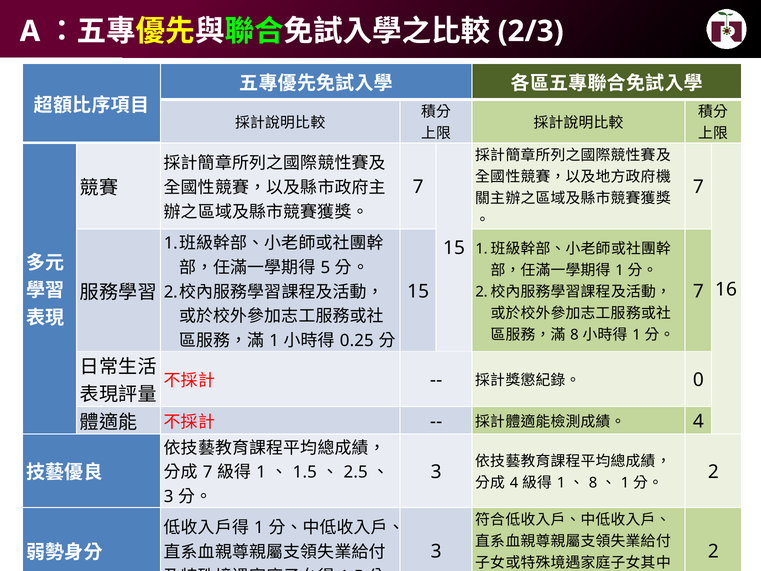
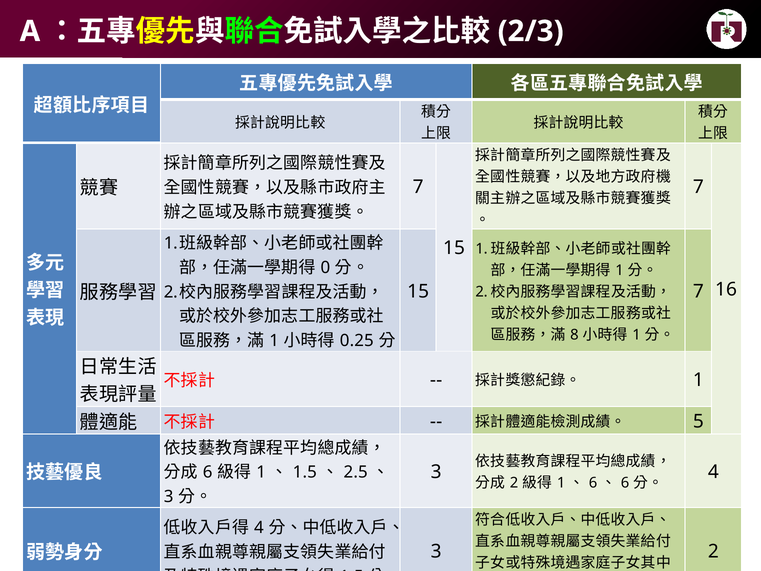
5 at (325, 267): 5 -> 0
0 at (698, 380): 0 -> 1
4 at (698, 421): 4 -> 5
7 at (208, 472): 7 -> 6
4 at (514, 483): 4 -> 2
8 at (593, 483): 8 -> 6
1 at (625, 483): 1 -> 6
2 at (713, 472): 2 -> 4
1 at (259, 528): 1 -> 4
